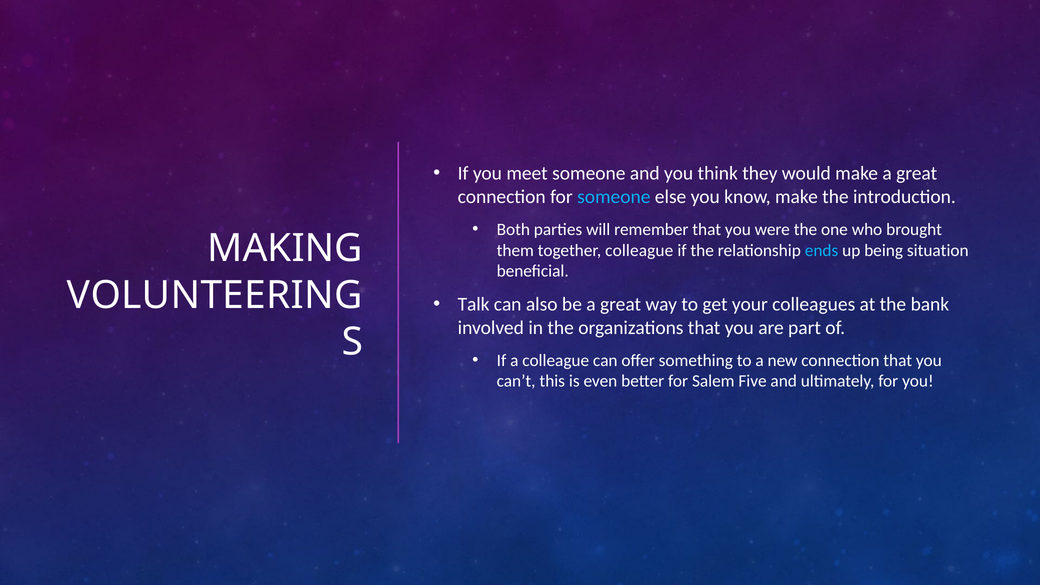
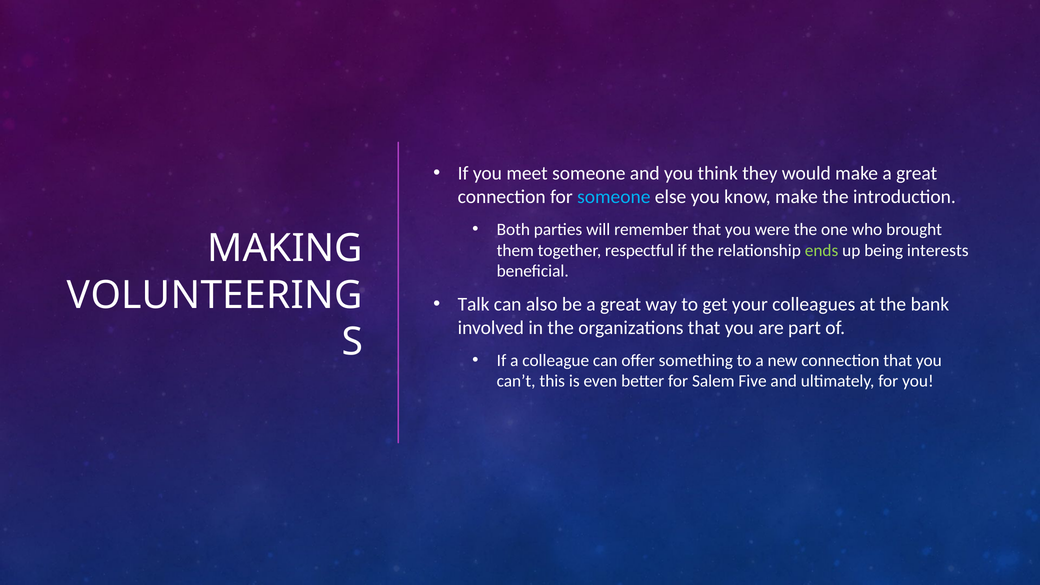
together colleague: colleague -> respectful
ends colour: light blue -> light green
situation: situation -> interests
